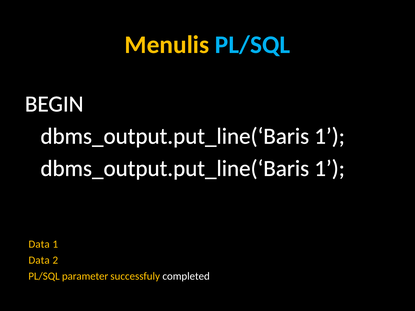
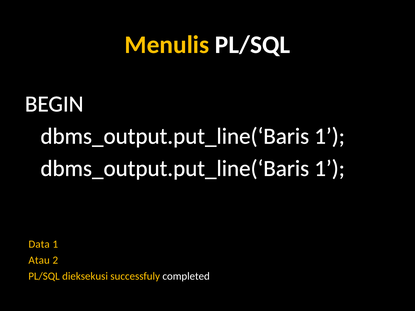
PL/SQL at (253, 45) colour: light blue -> white
Data at (39, 260): Data -> Atau
parameter: parameter -> dieksekusi
